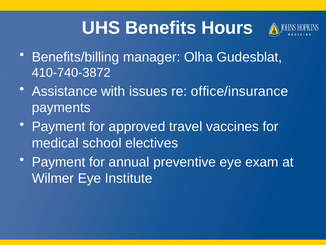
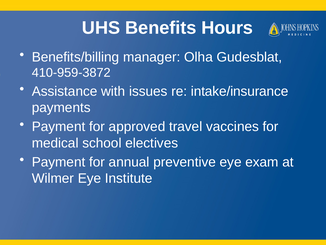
410-740-3872: 410-740-3872 -> 410-959-3872
office/insurance: office/insurance -> intake/insurance
